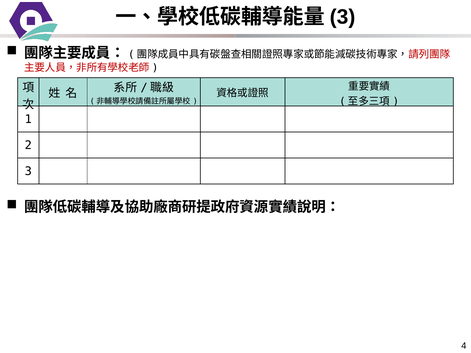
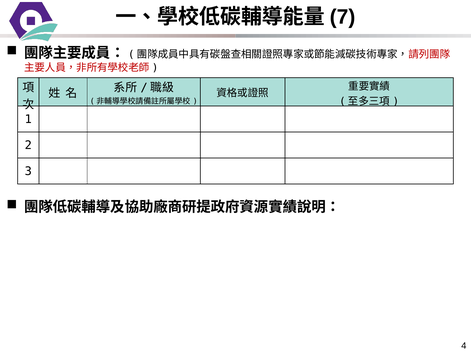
3 at (343, 17): 3 -> 7
